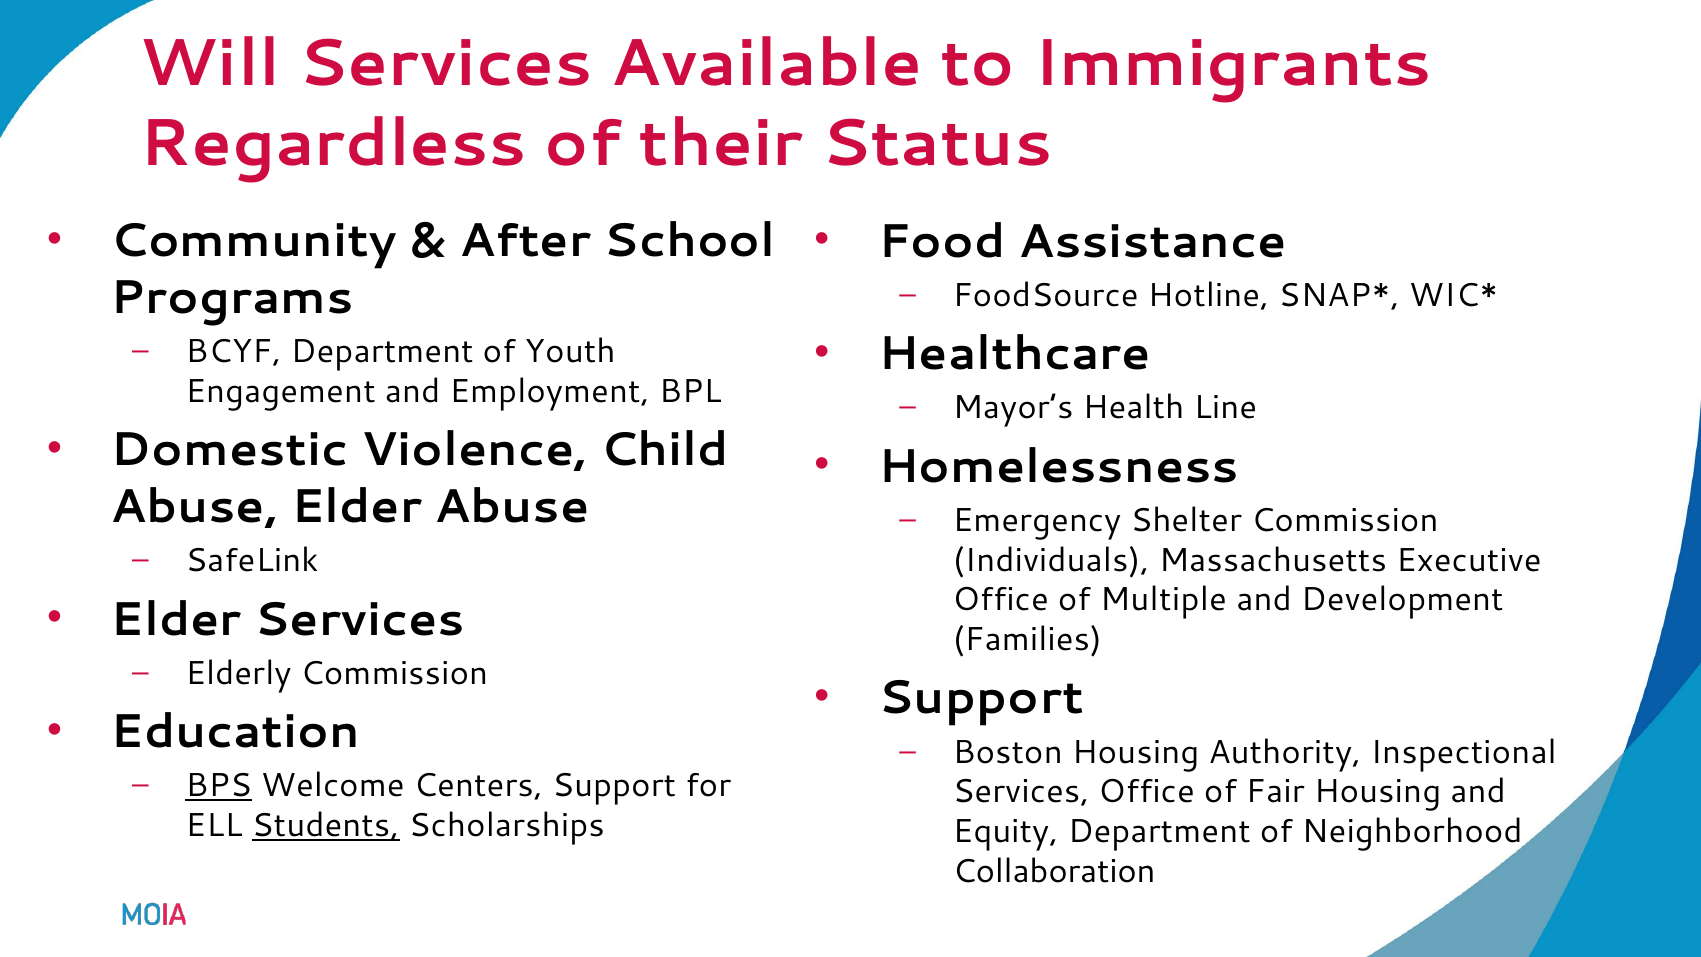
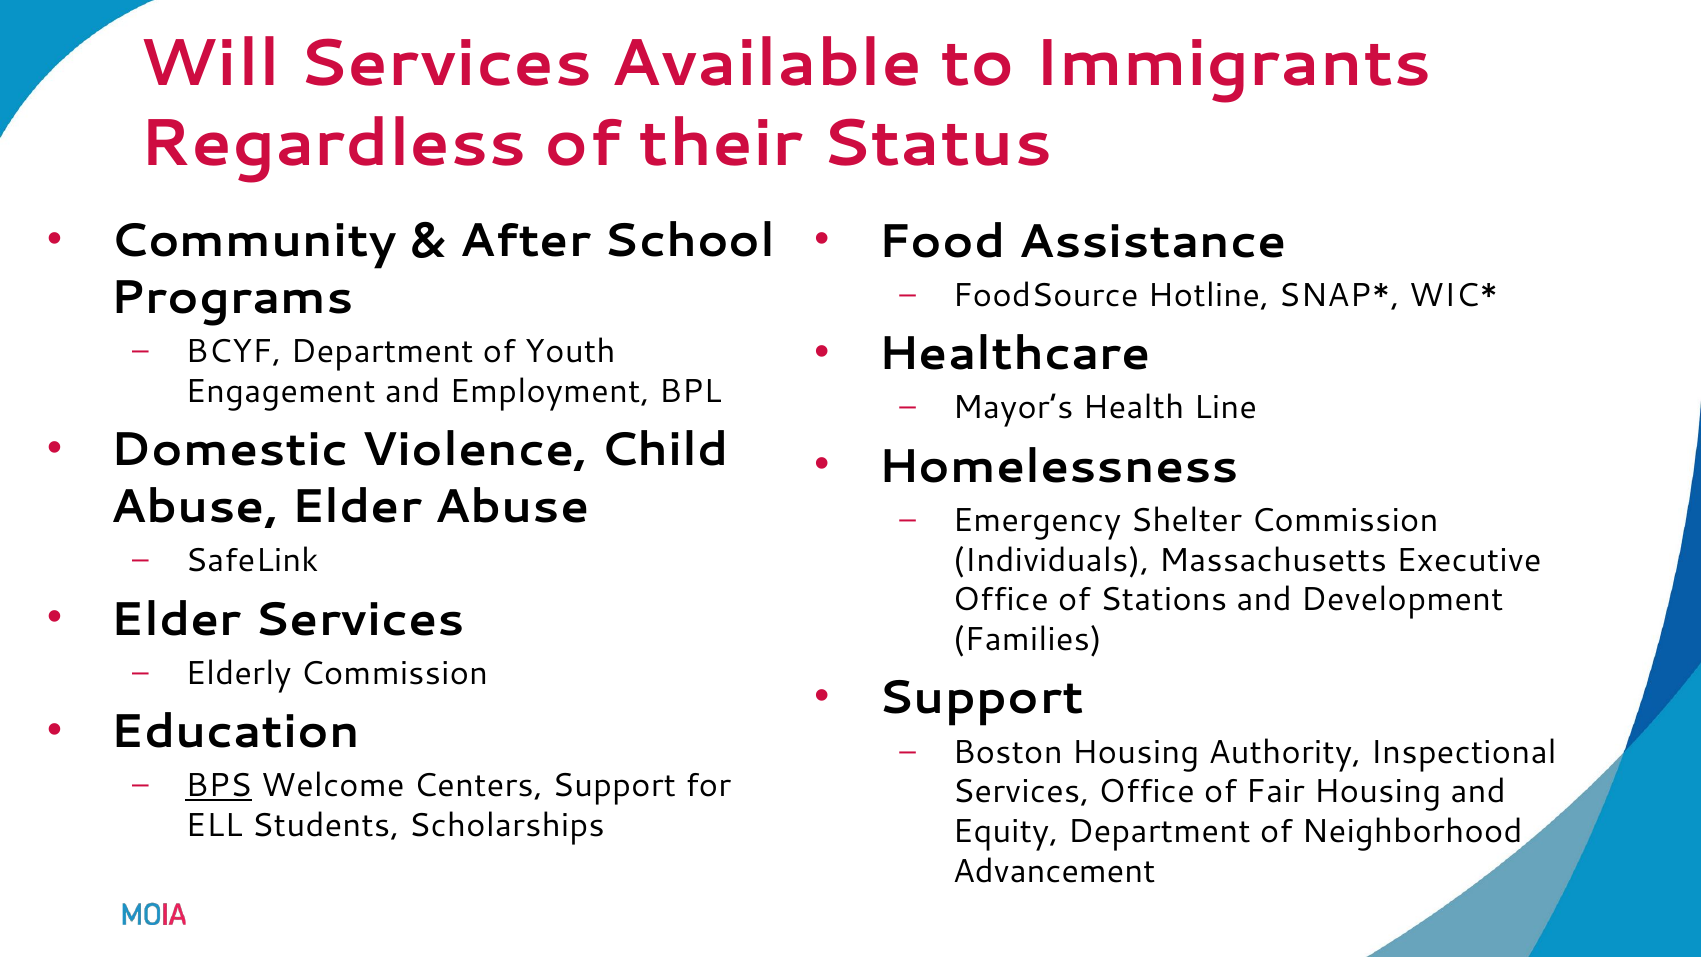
Multiple: Multiple -> Stations
Students underline: present -> none
Collaboration: Collaboration -> Advancement
